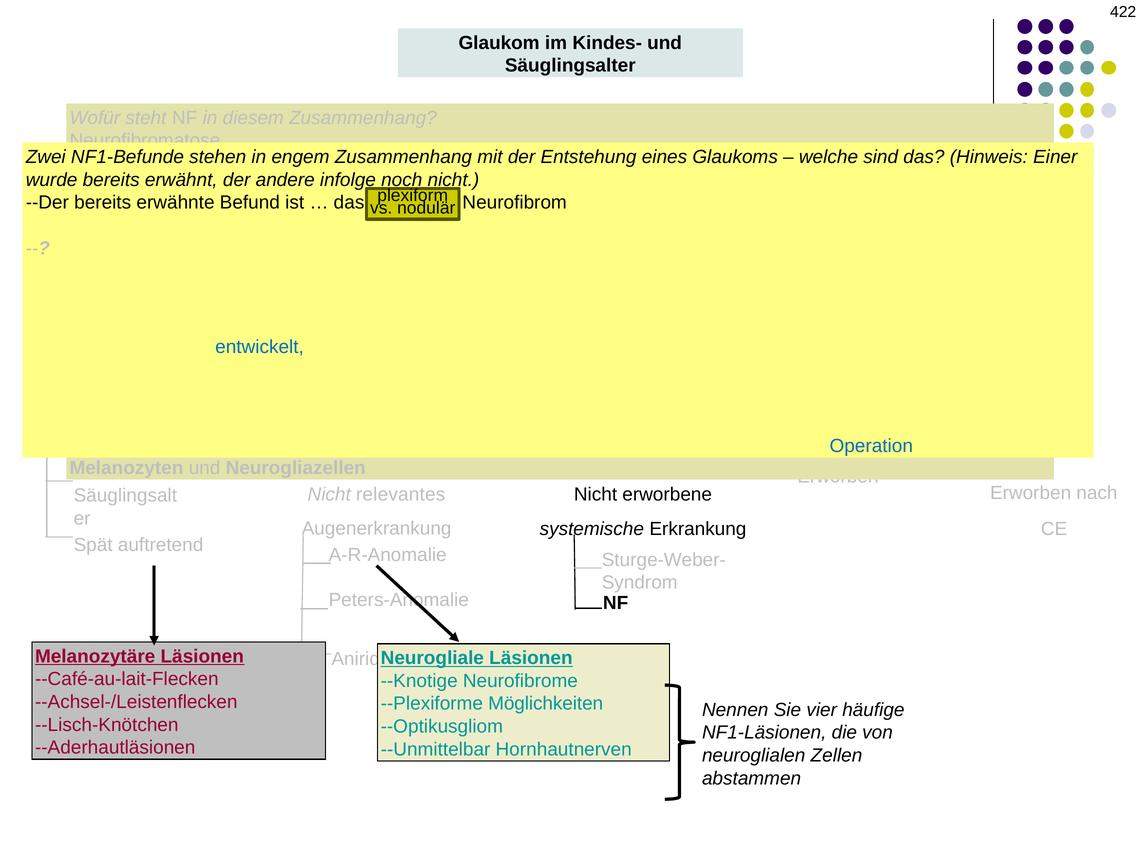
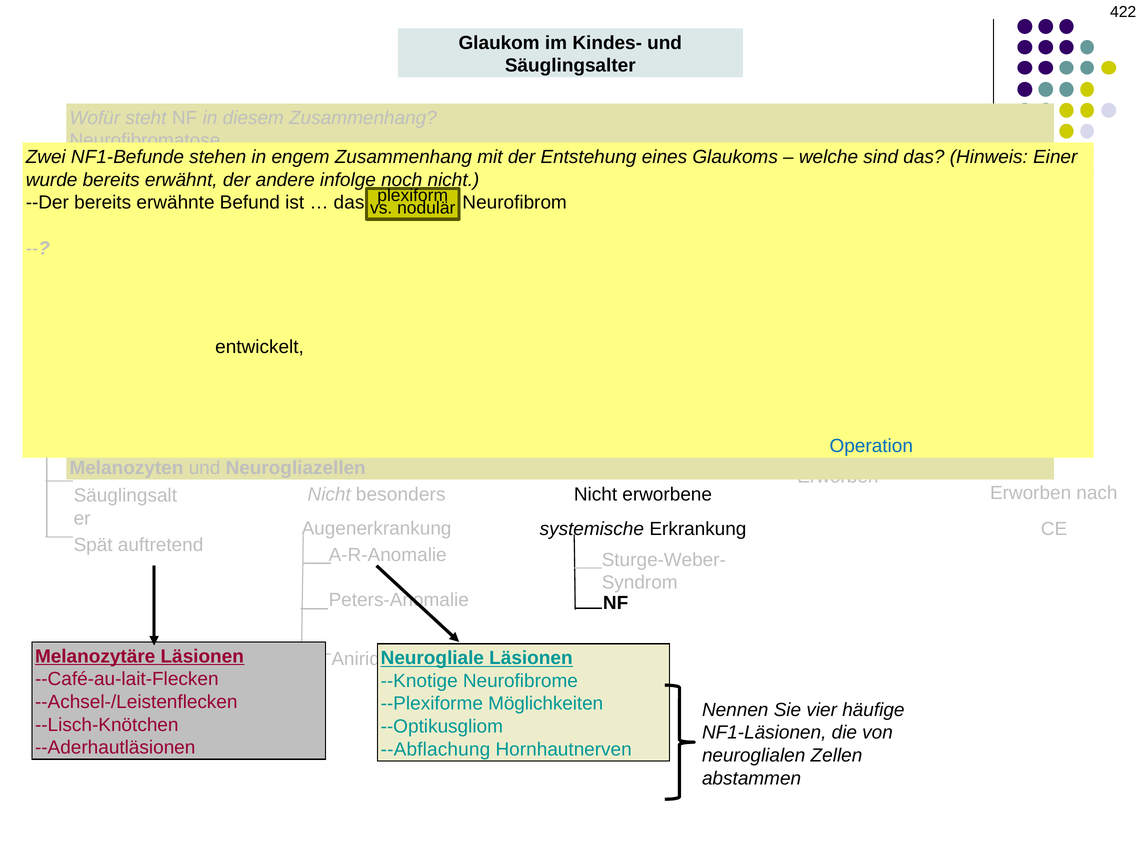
entwickelt colour: blue -> black
relevantes: relevantes -> besonders
--Unmittelbar: --Unmittelbar -> --Abflachung
